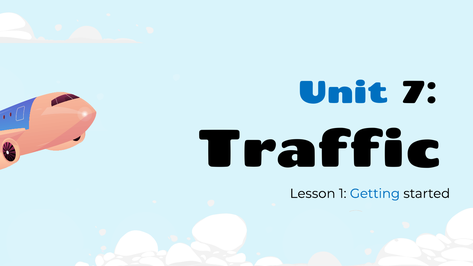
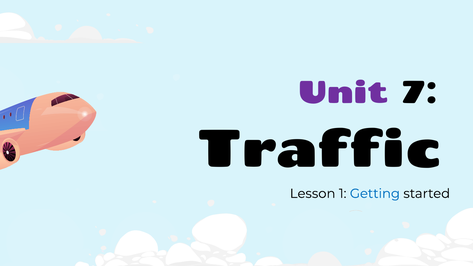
Unit colour: blue -> purple
